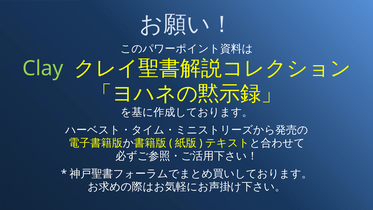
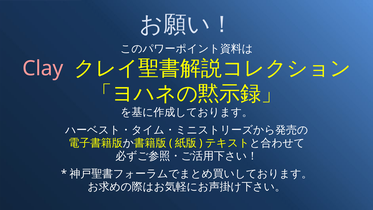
Clay colour: light green -> pink
